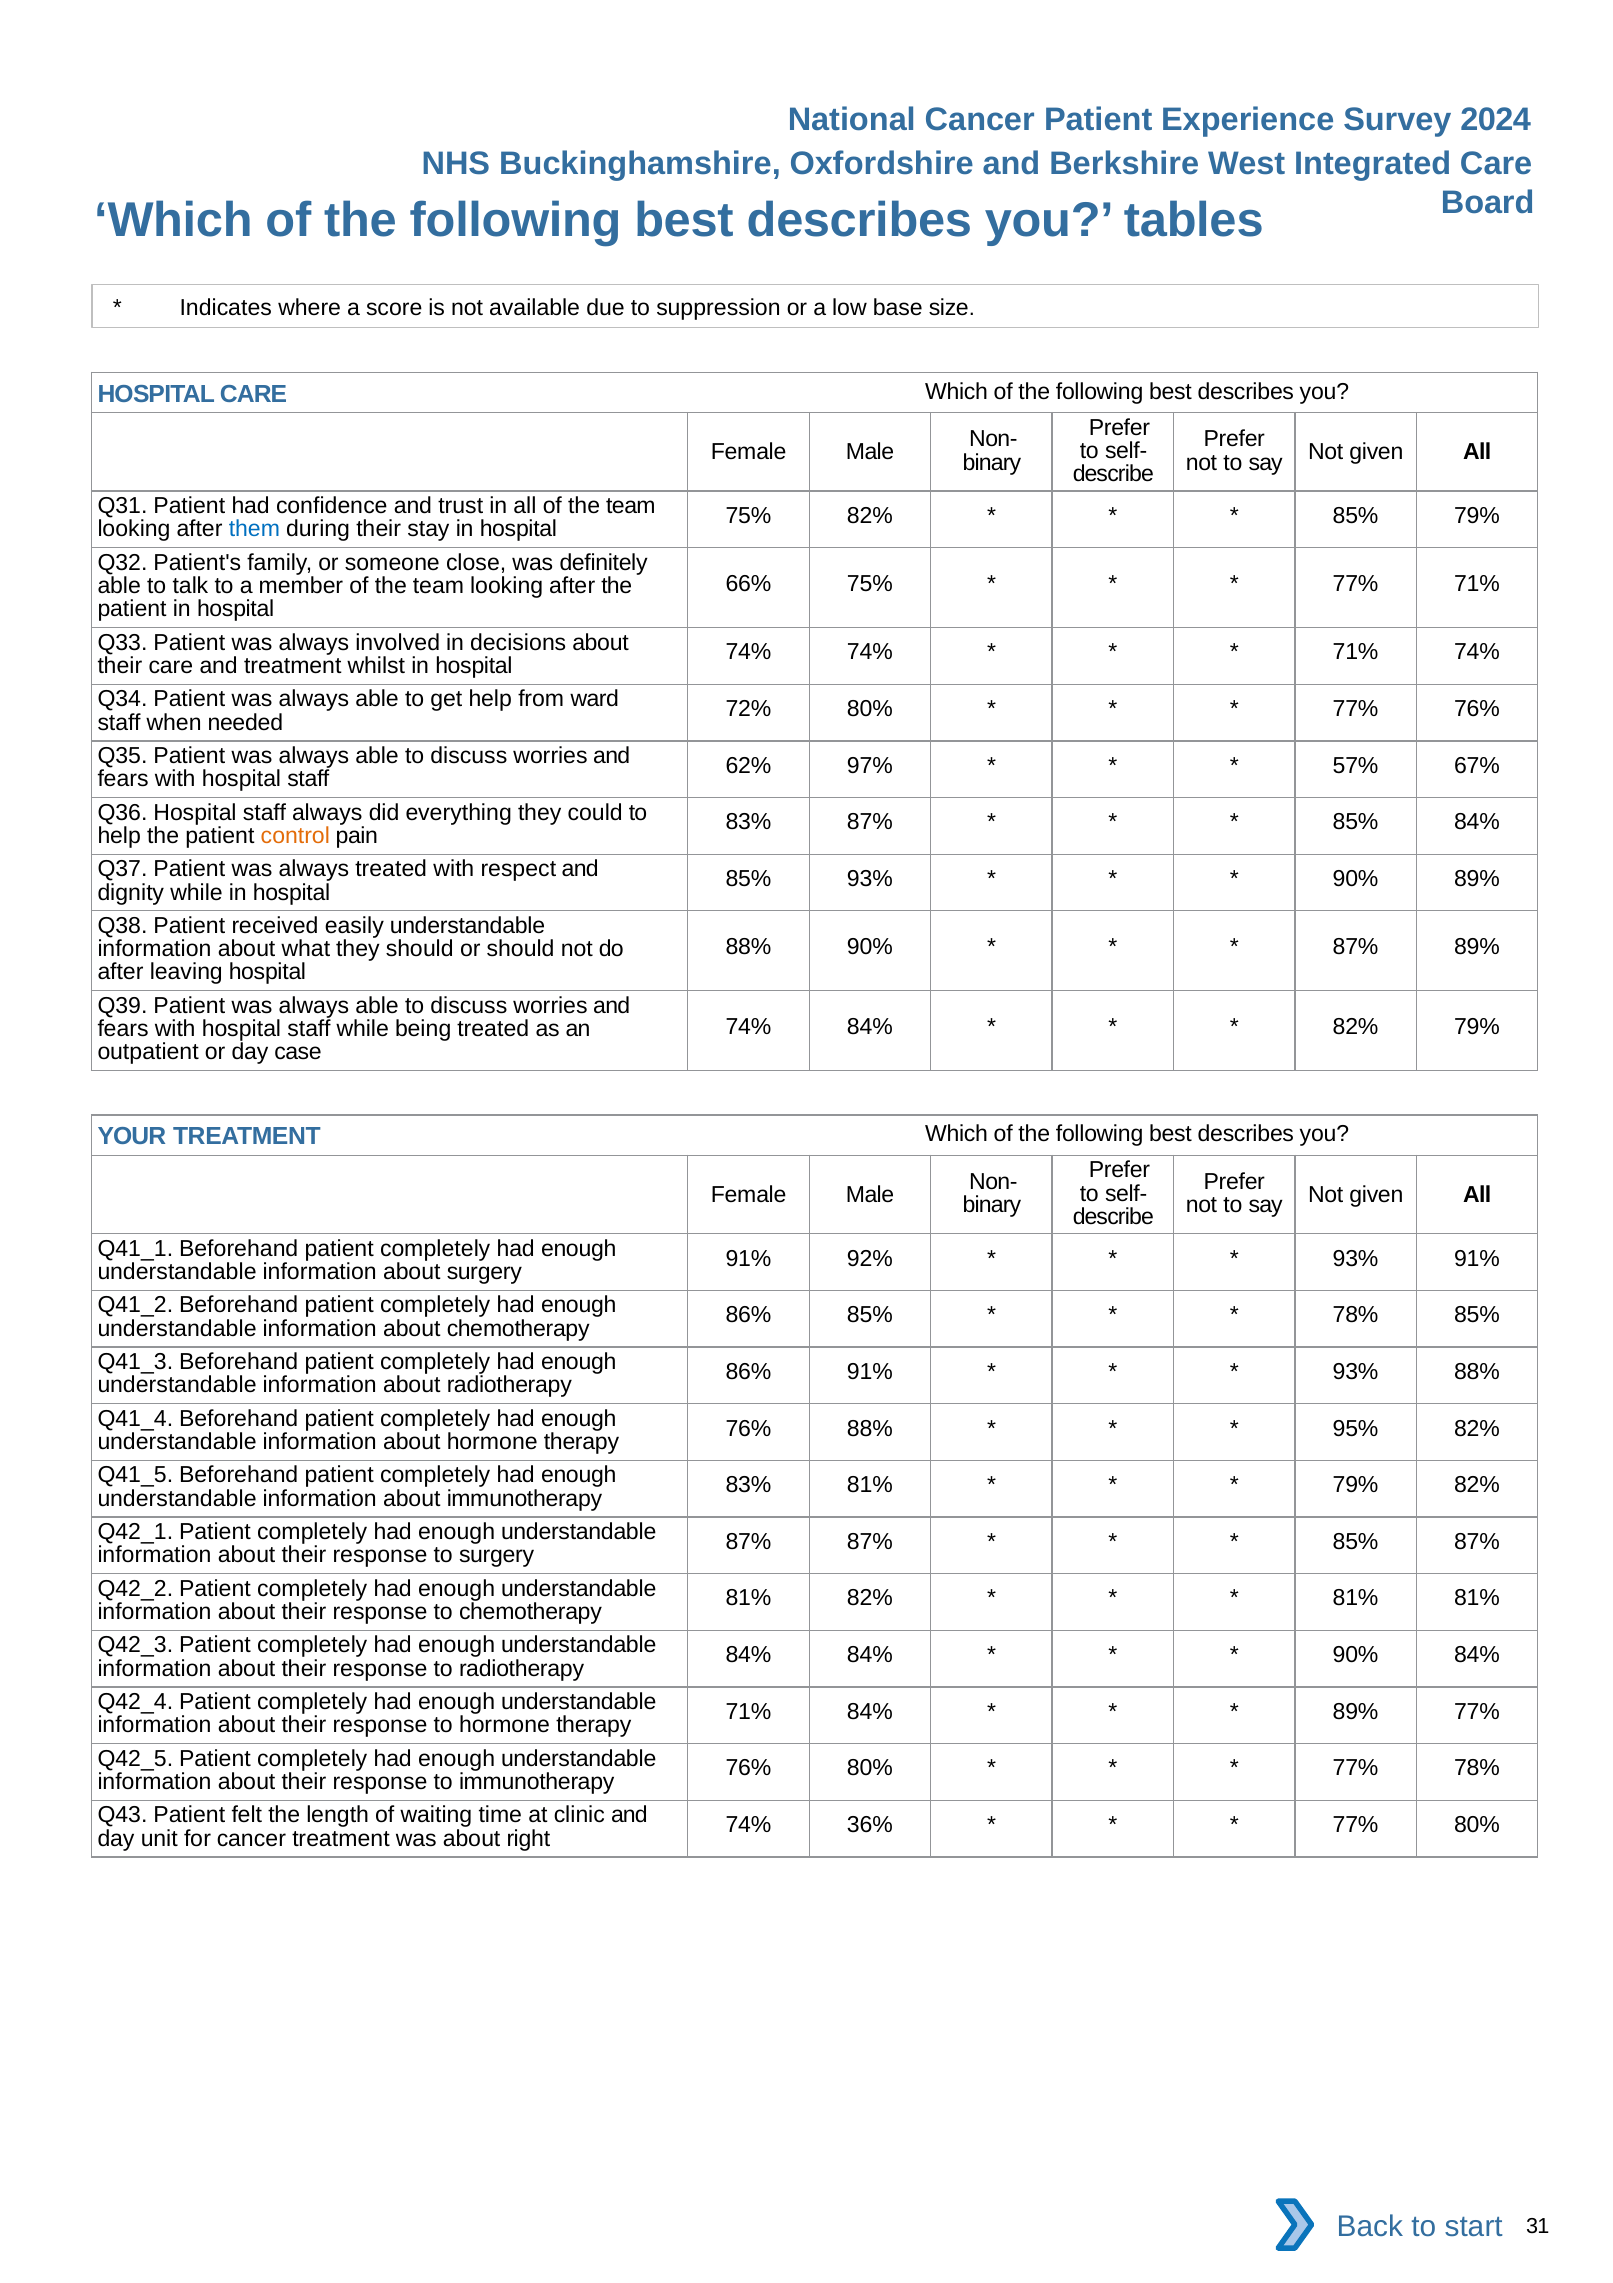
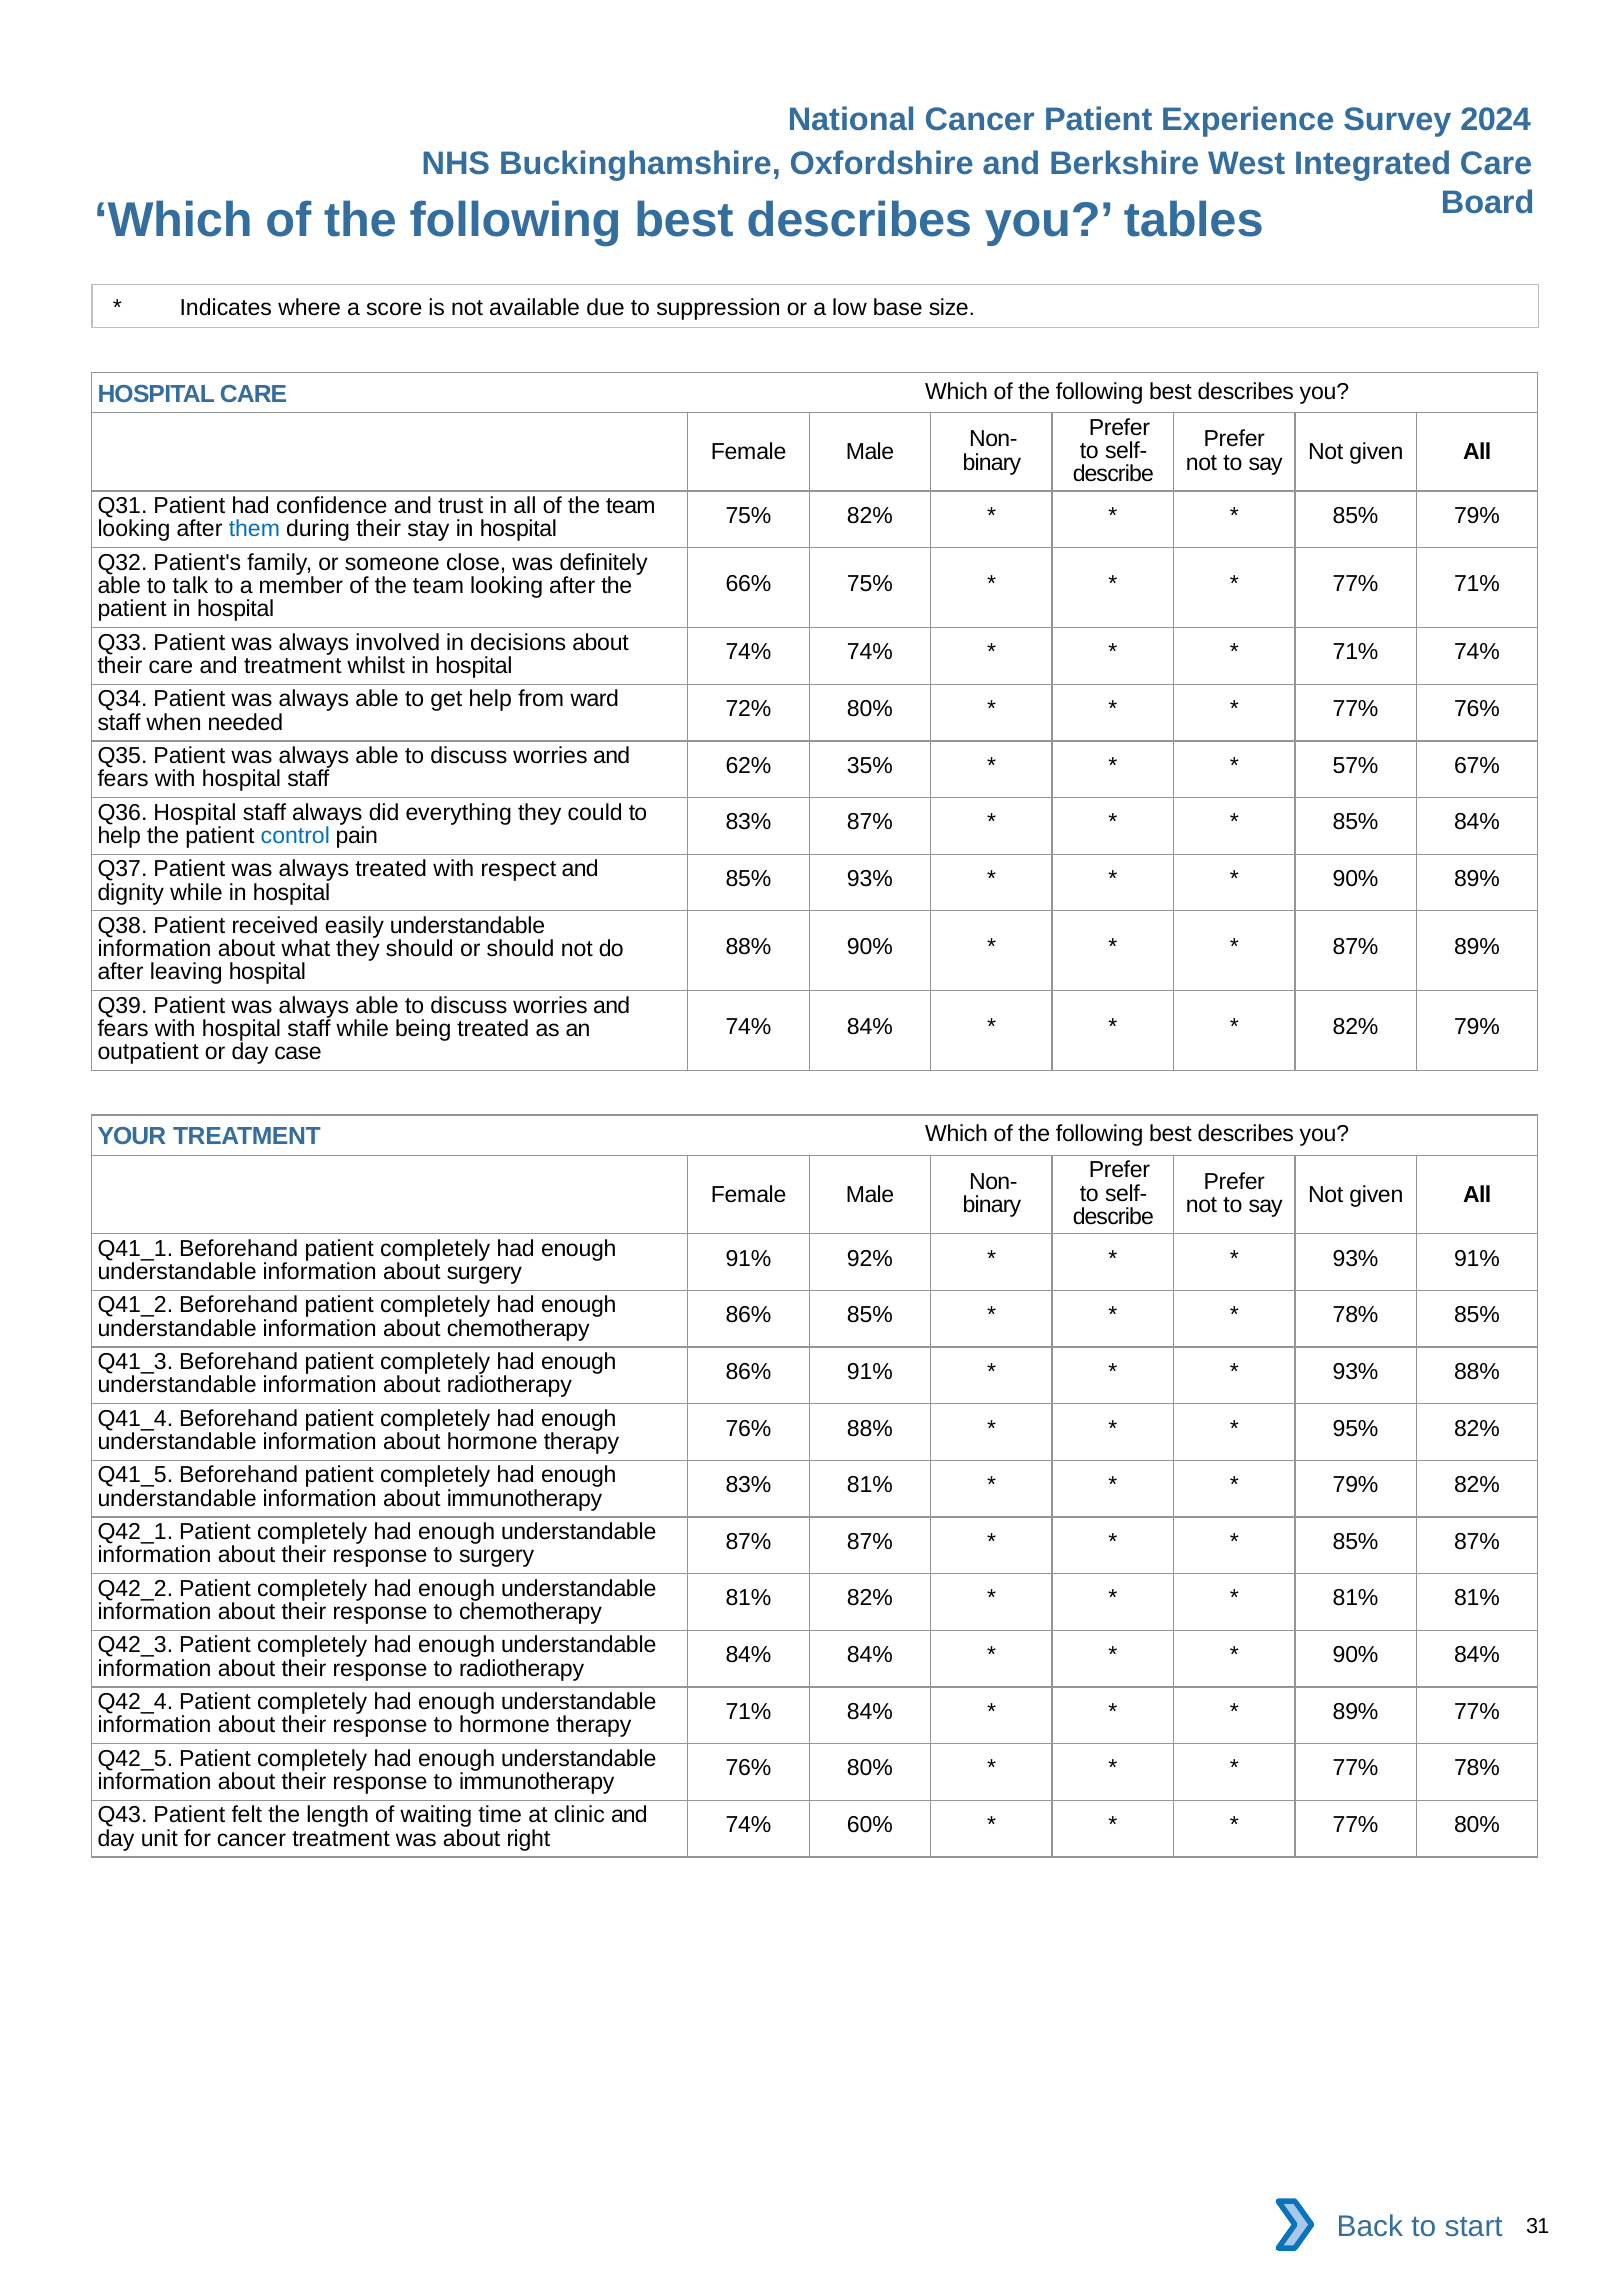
97%: 97% -> 35%
control colour: orange -> blue
36%: 36% -> 60%
